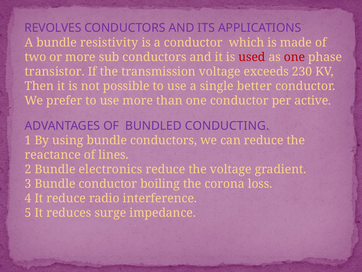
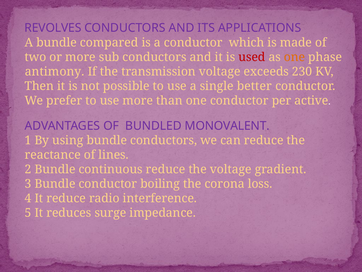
resistivity: resistivity -> compared
one at (294, 57) colour: red -> orange
transistor: transistor -> antimony
CONDUCTING: CONDUCTING -> MONOVALENT
electronics: electronics -> continuous
